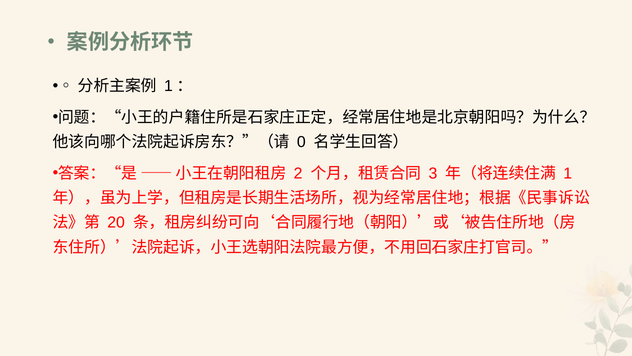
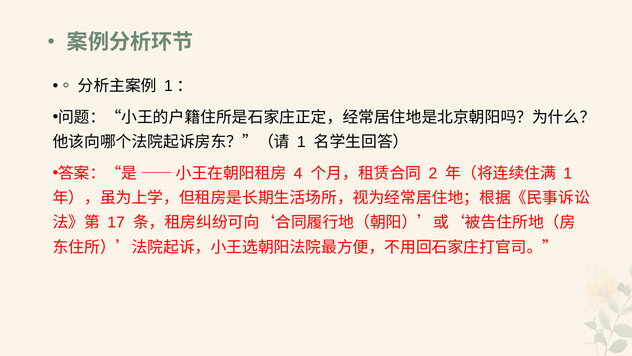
0 at (301, 142): 0 -> 1
2: 2 -> 4
3: 3 -> 2
20: 20 -> 17
